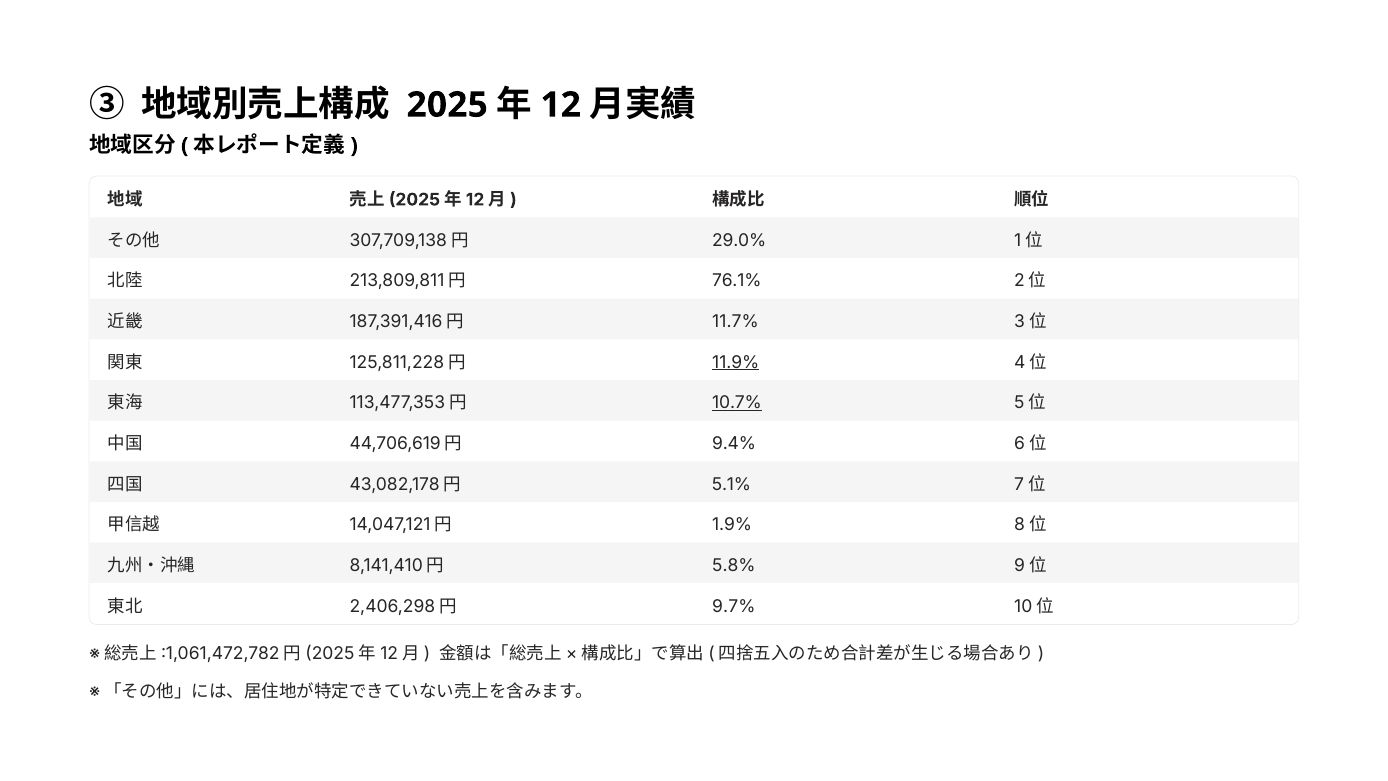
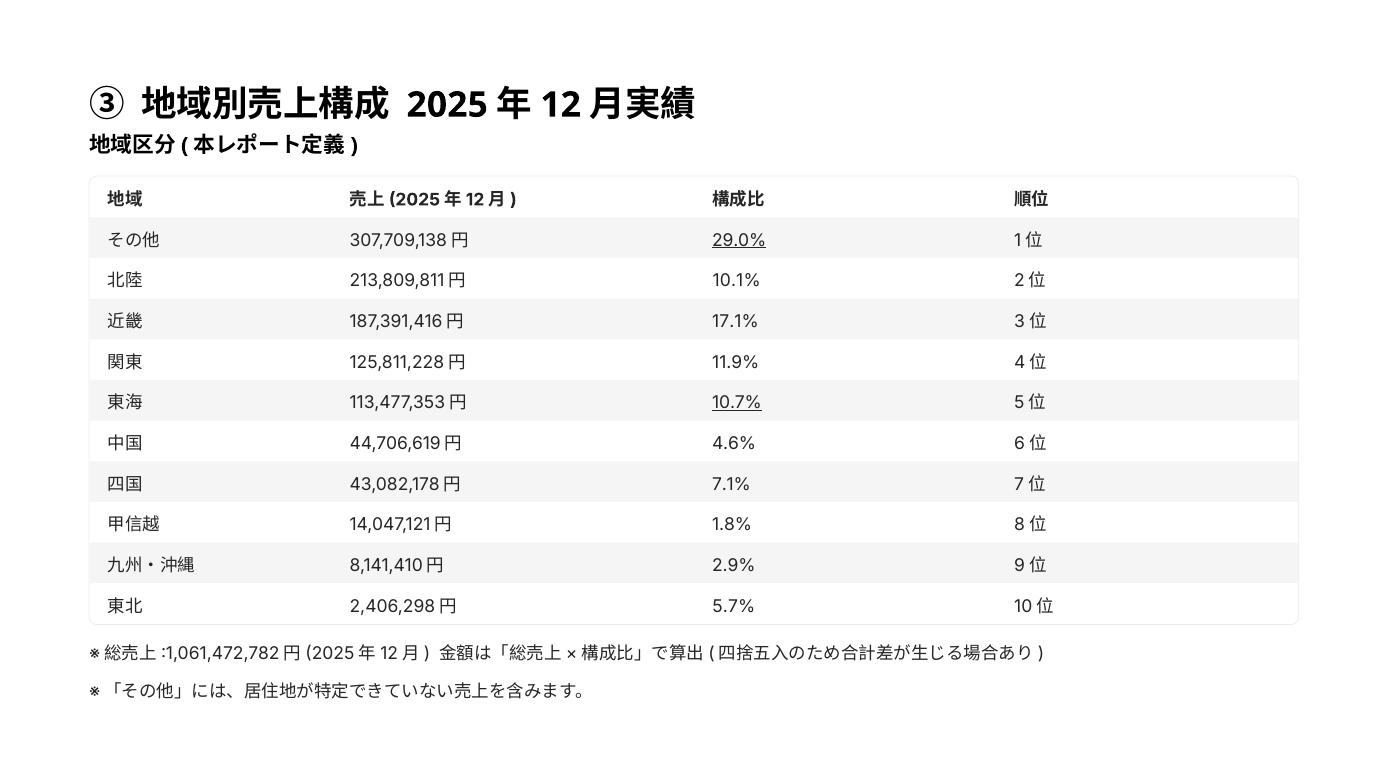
29.0% underline: none -> present
76.1%: 76.1% -> 10.1%
11.7%: 11.7% -> 17.1%
11.9% underline: present -> none
9.4%: 9.4% -> 4.6%
5.1%: 5.1% -> 7.1%
1.9%: 1.9% -> 1.8%
5.8%: 5.8% -> 2.9%
9.7%: 9.7% -> 5.7%
